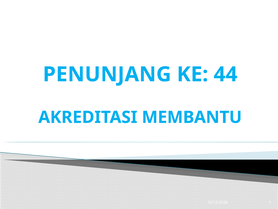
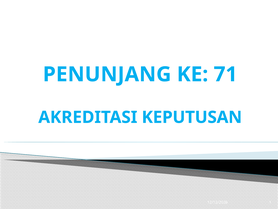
44: 44 -> 71
MEMBANTU: MEMBANTU -> KEPUTUSAN
